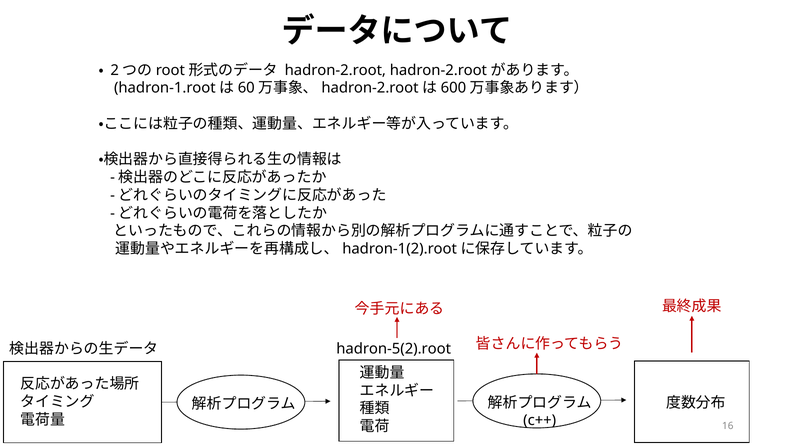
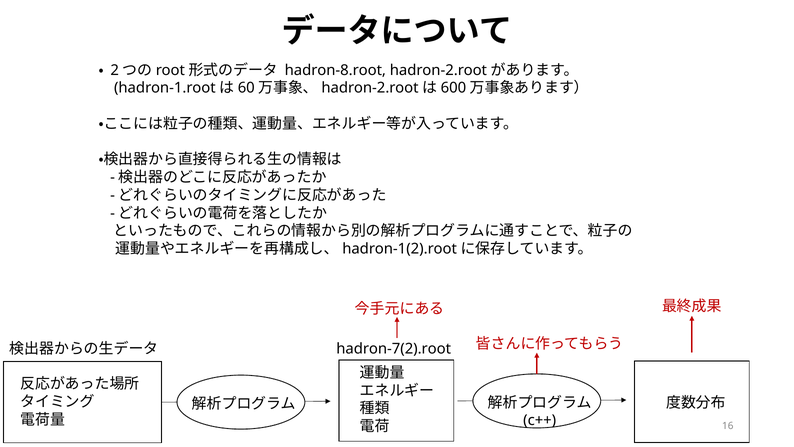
hadron-2.root at (335, 70): hadron-2.root -> hadron-8.root
hadron-5(2).root: hadron-5(2).root -> hadron-7(2).root
